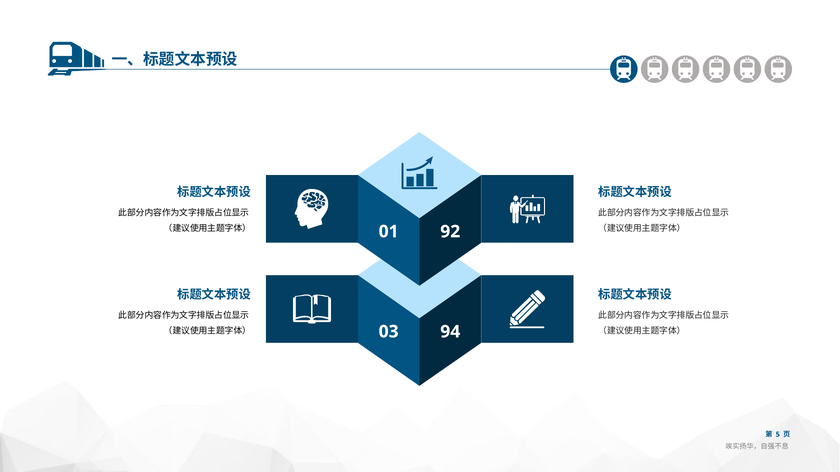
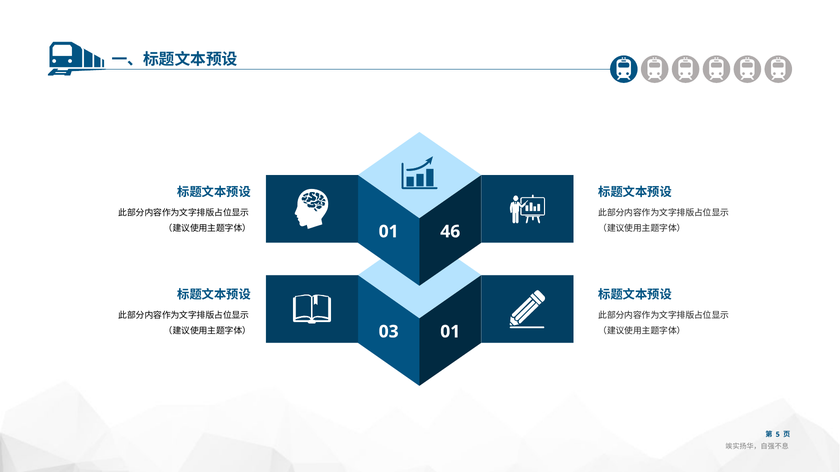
92: 92 -> 46
03 94: 94 -> 01
